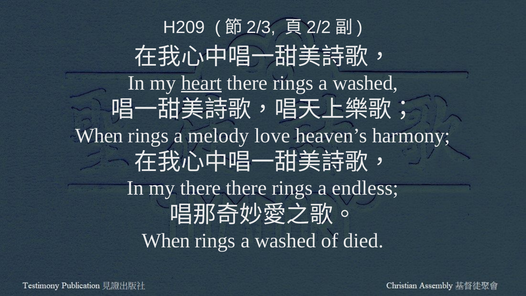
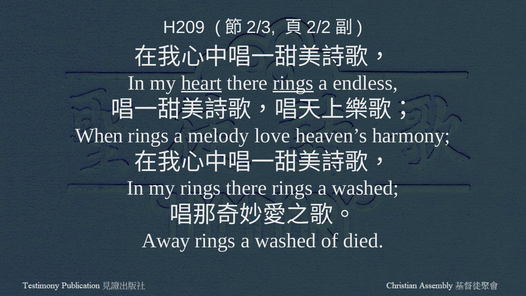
rings at (293, 83) underline: none -> present
washed at (365, 83): washed -> endless
my there: there -> rings
there rings a endless: endless -> washed
When at (166, 241): When -> Away
